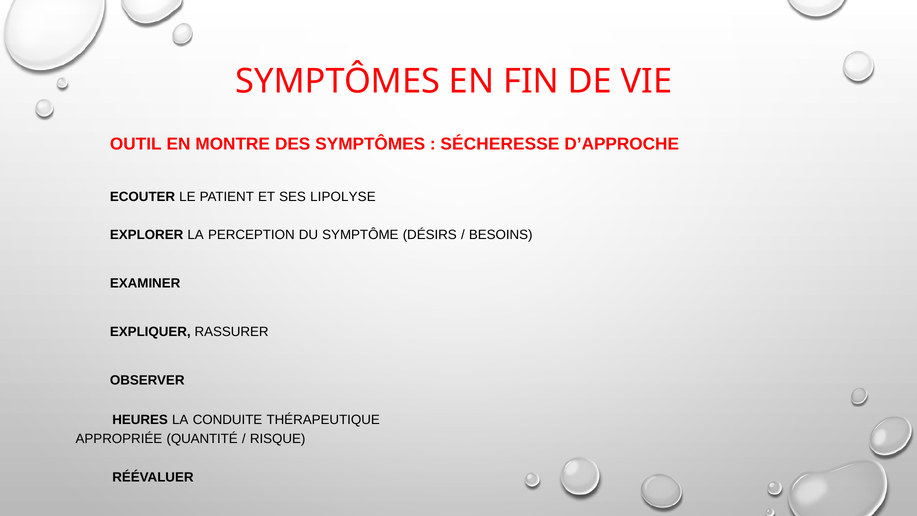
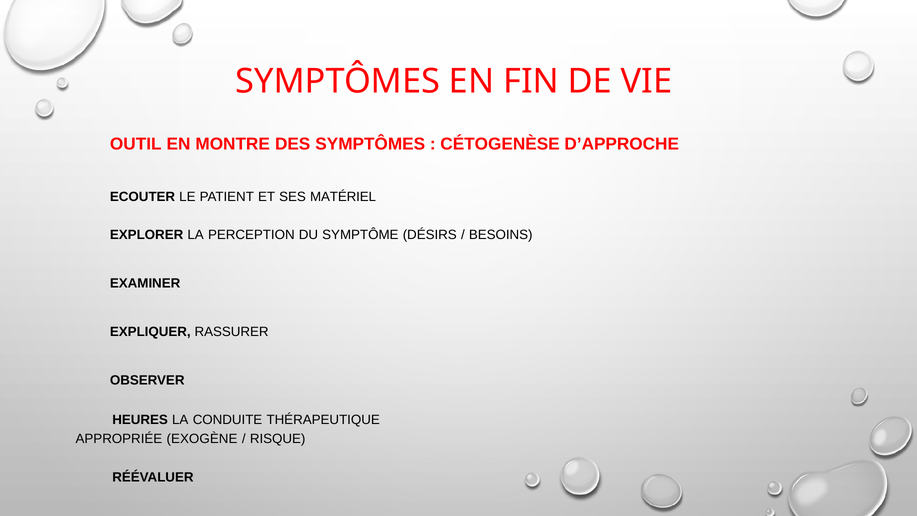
SÉCHERESSE: SÉCHERESSE -> CÉTOGENÈSE
LIPOLYSE: LIPOLYSE -> MATÉRIEL
QUANTITÉ: QUANTITÉ -> EXOGÈNE
